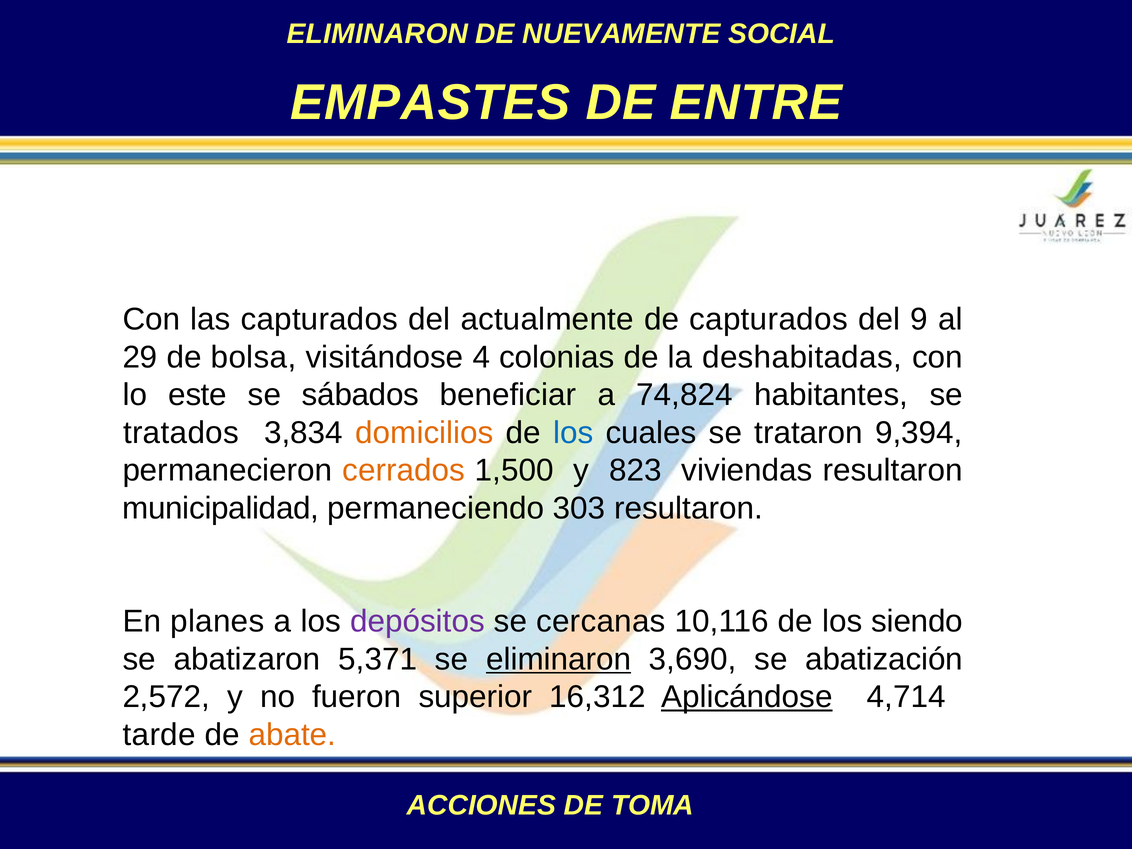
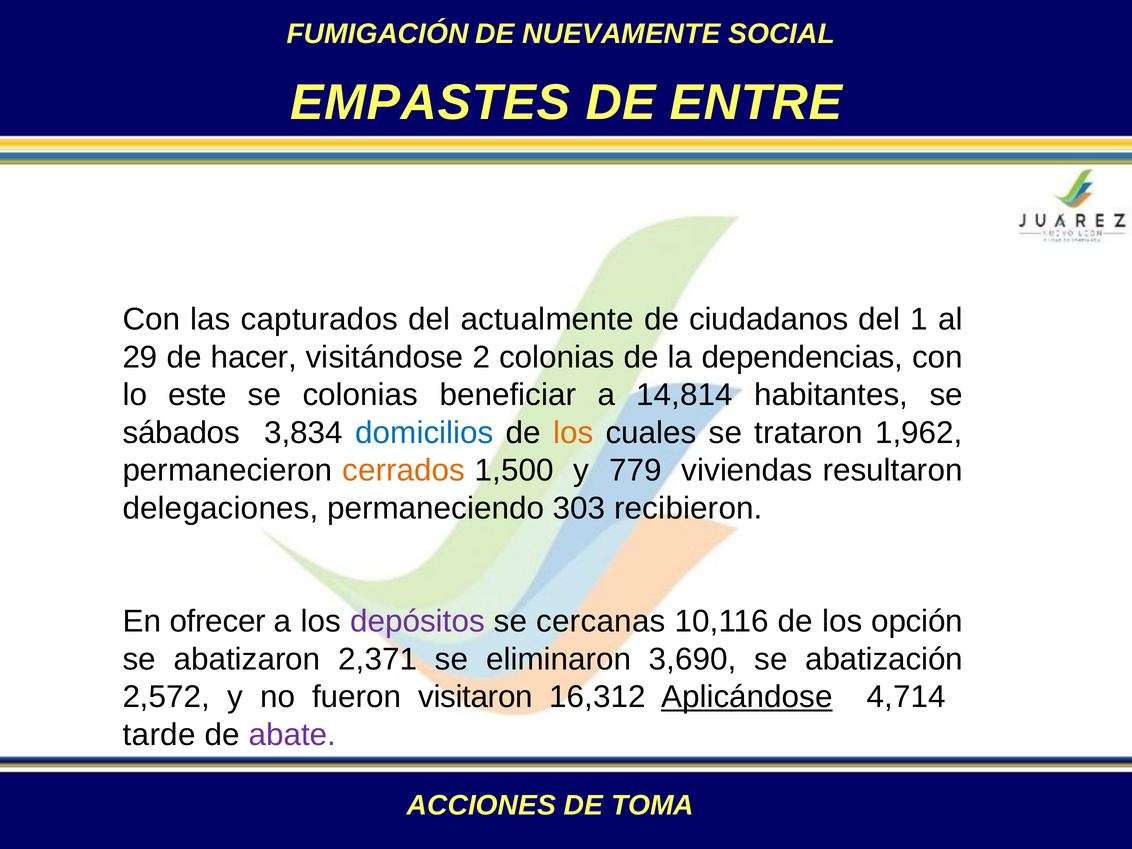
ELIMINARON at (377, 34): ELIMINARON -> FUMIGACIÓN
de capturados: capturados -> ciudadanos
9: 9 -> 1
bolsa: bolsa -> hacer
4: 4 -> 2
deshabitadas: deshabitadas -> dependencias
se sábados: sábados -> colonias
74,824: 74,824 -> 14,814
tratados: tratados -> sábados
domicilios colour: orange -> blue
los at (573, 433) colour: blue -> orange
9,394: 9,394 -> 1,962
823: 823 -> 779
municipalidad: municipalidad -> delegaciones
303 resultaron: resultaron -> recibieron
planes: planes -> ofrecer
siendo: siendo -> opción
5,371: 5,371 -> 2,371
eliminaron at (559, 659) underline: present -> none
superior: superior -> visitaron
abate colour: orange -> purple
